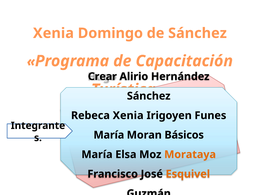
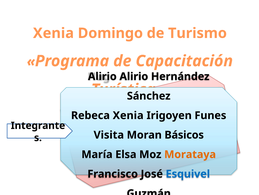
de Sánchez: Sánchez -> Turismo
Crear at (102, 76): Crear -> Alirio
María at (109, 134): María -> Visita
Esquivel colour: orange -> blue
